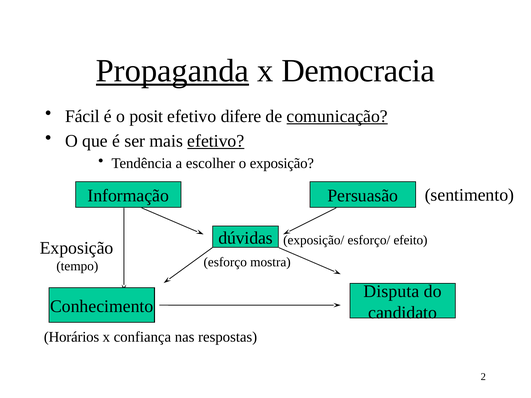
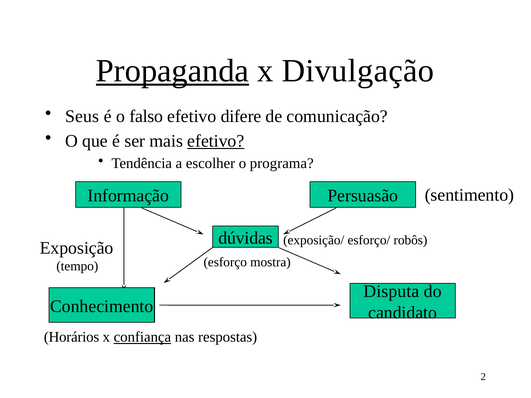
Democracia: Democracia -> Divulgação
Fácil: Fácil -> Seus
posit: posit -> falso
comunicação underline: present -> none
o exposição: exposição -> programa
efeito: efeito -> robôs
confiança underline: none -> present
